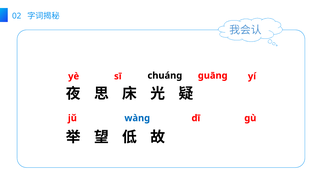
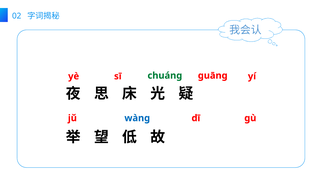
chuáng colour: black -> green
